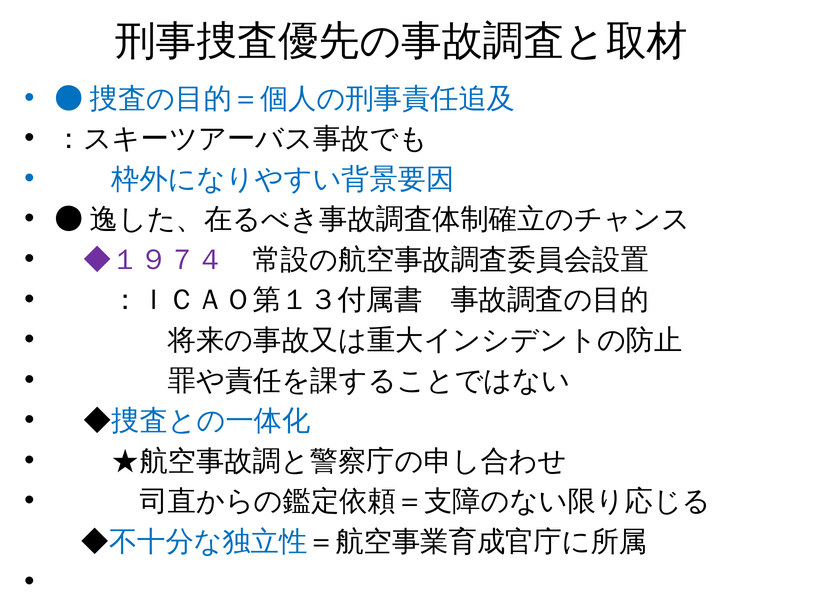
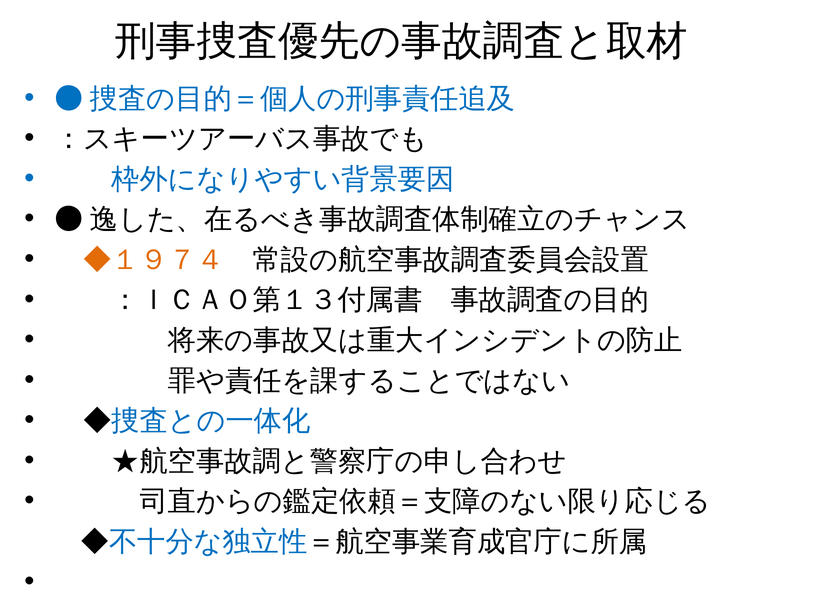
◆１９７４ colour: purple -> orange
